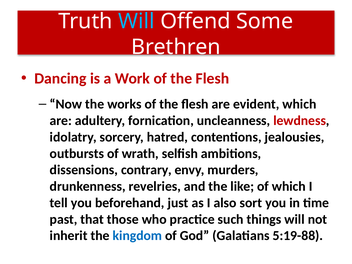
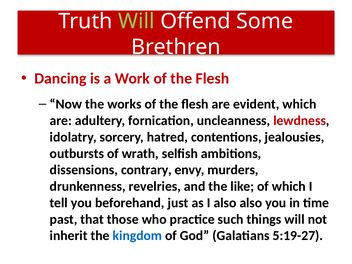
Will at (136, 21) colour: light blue -> light green
also sort: sort -> also
5:19-88: 5:19-88 -> 5:19-27
